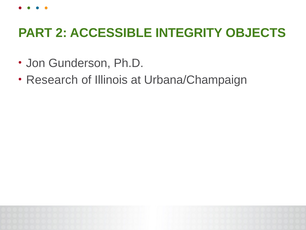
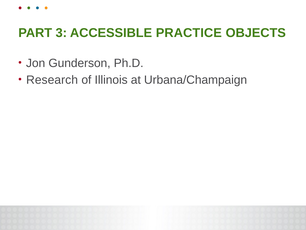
2: 2 -> 3
INTEGRITY: INTEGRITY -> PRACTICE
